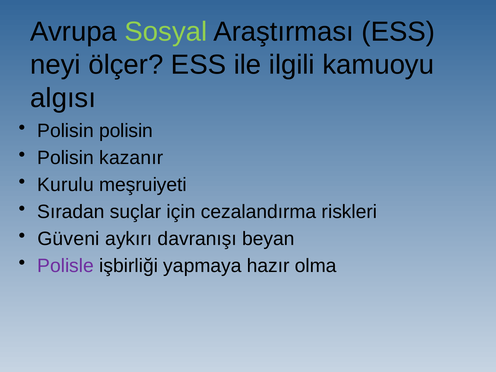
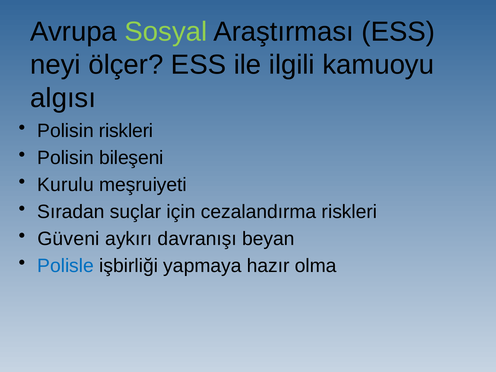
Polisin polisin: polisin -> riskleri
kazanır: kazanır -> bileşeni
Polisle colour: purple -> blue
